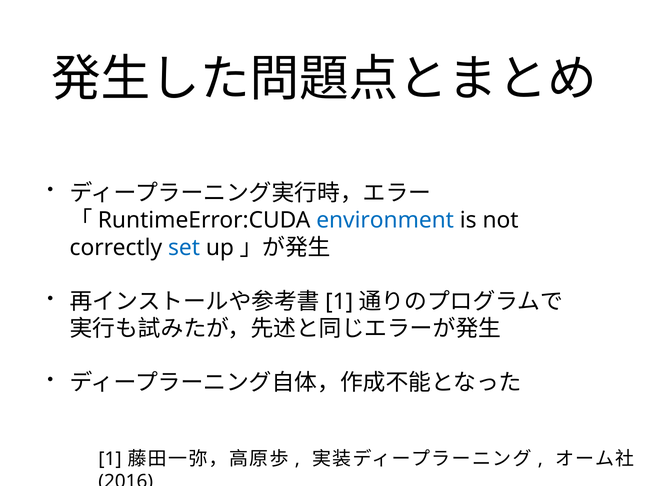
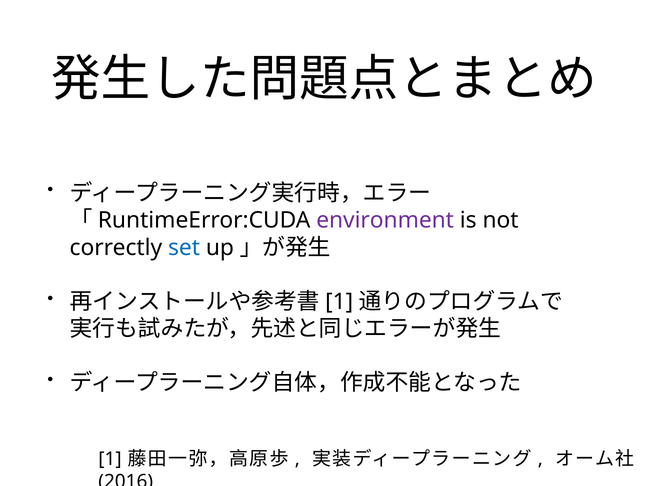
environment colour: blue -> purple
